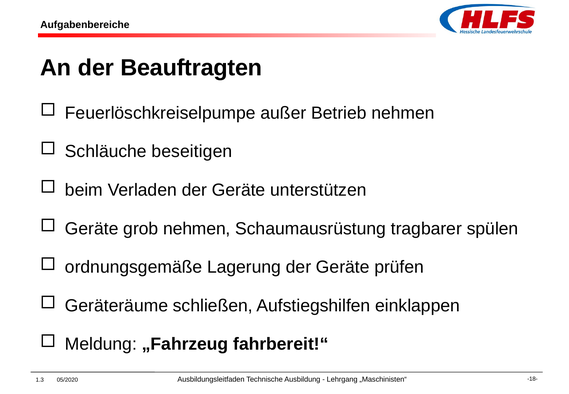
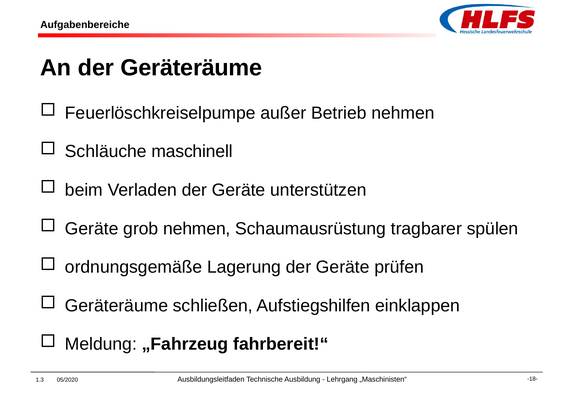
der Beauftragten: Beauftragten -> Geräteräume
beseitigen: beseitigen -> maschinell
